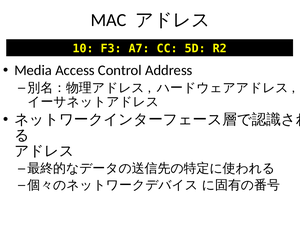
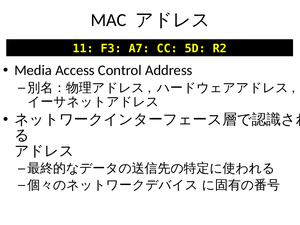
10: 10 -> 11
